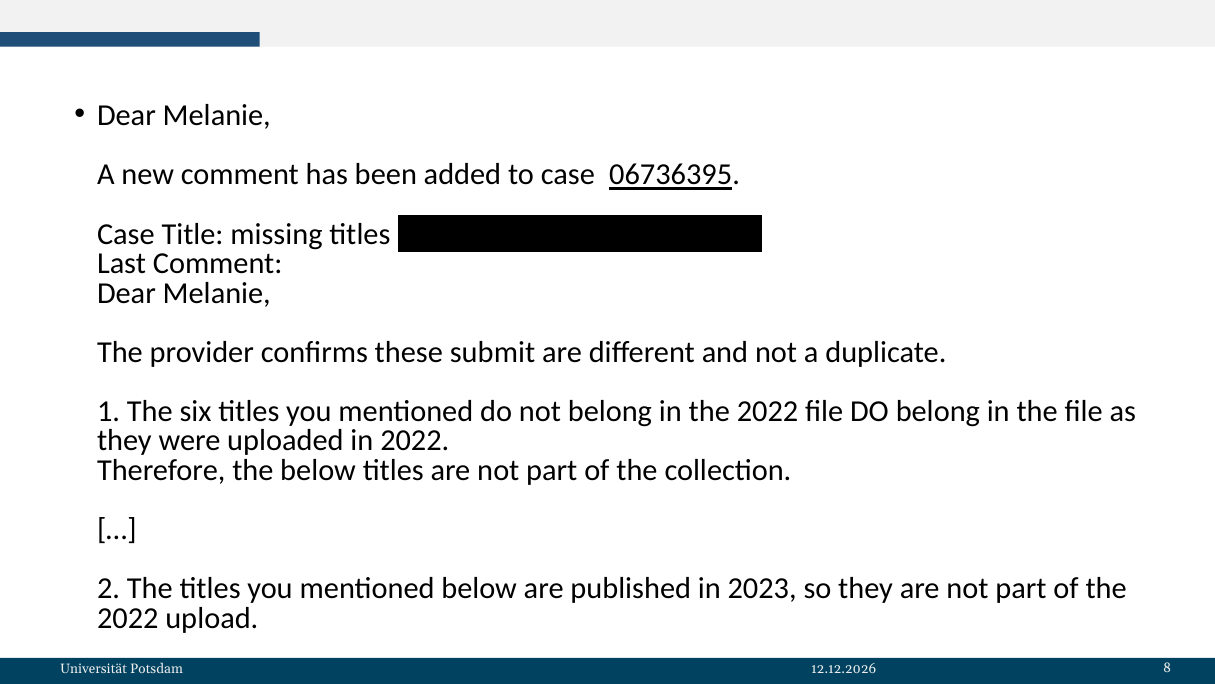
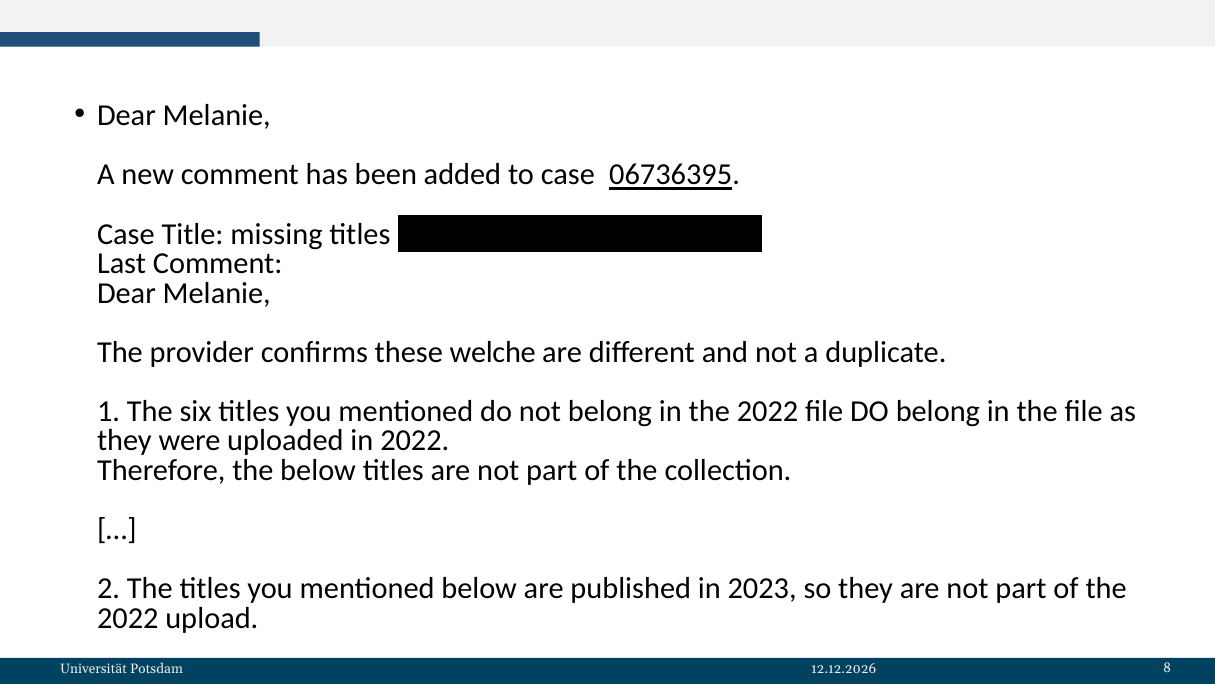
submit: submit -> welche
